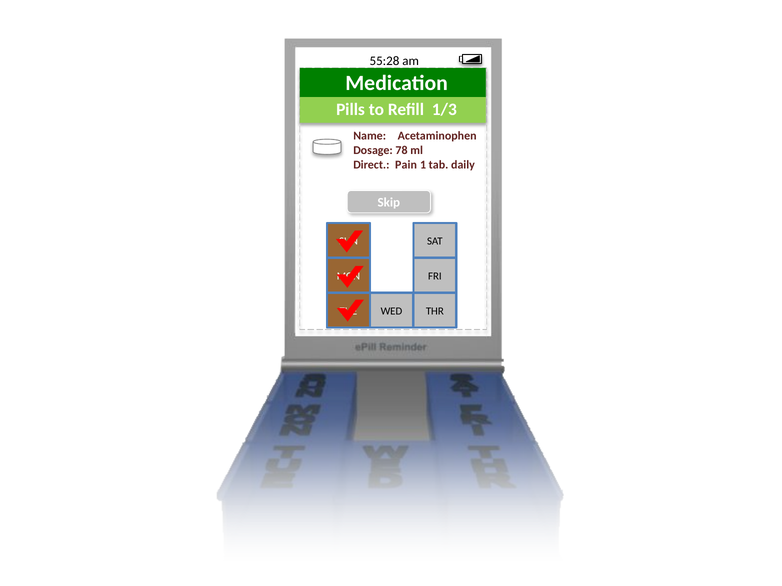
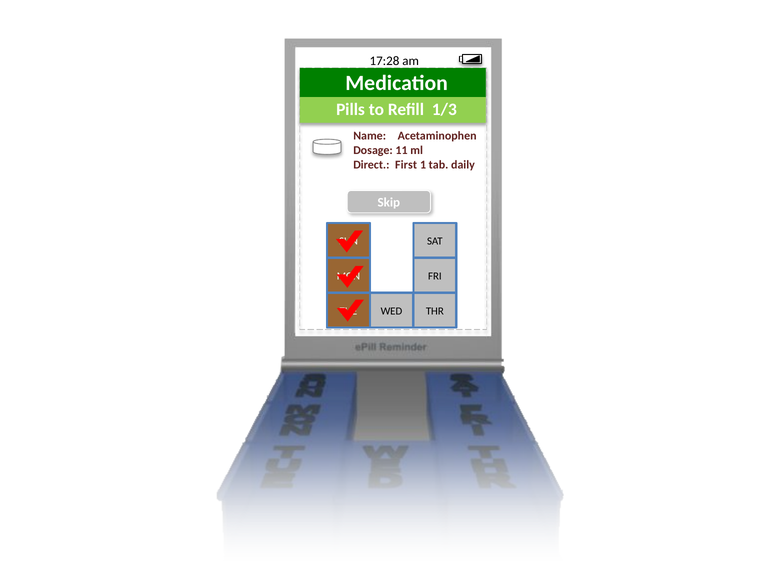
55:28: 55:28 -> 17:28
78: 78 -> 11
Pain: Pain -> First
